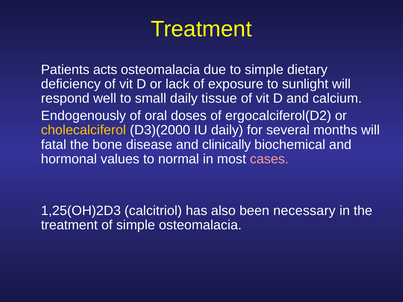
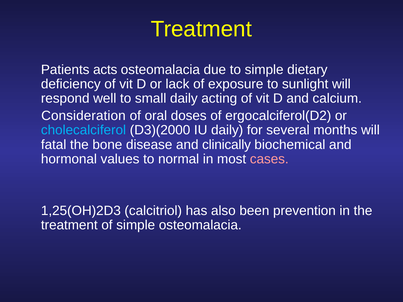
tissue: tissue -> acting
Endogenously: Endogenously -> Consideration
cholecalciferol colour: yellow -> light blue
necessary: necessary -> prevention
